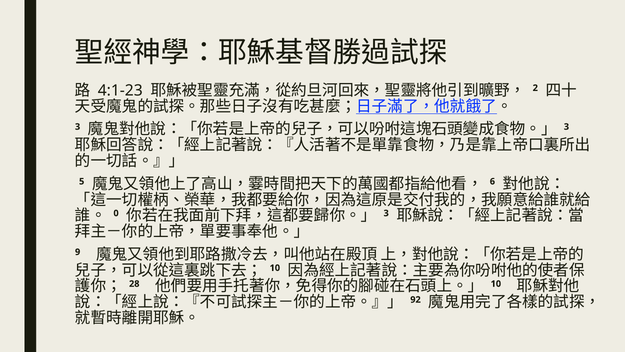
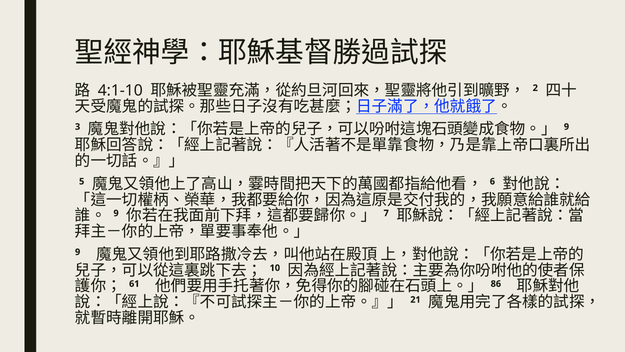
4:1-23: 4:1-23 -> 4:1-10
3 at (566, 127): 3 -> 9
0 at (116, 213): 0 -> 9
3 at (386, 213): 3 -> 7
28: 28 -> 61
10 at (496, 283): 10 -> 86
92: 92 -> 21
